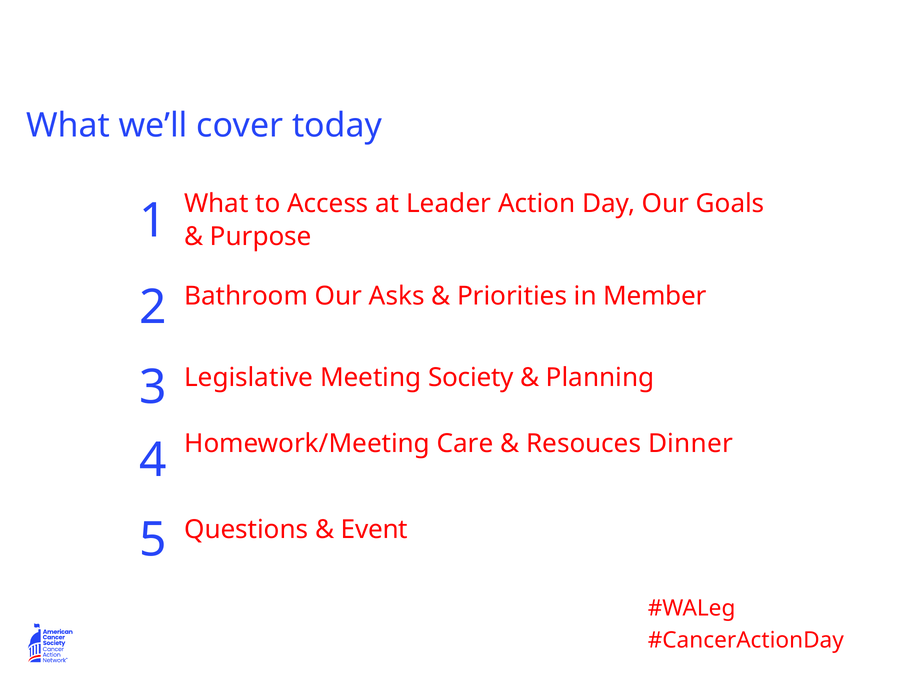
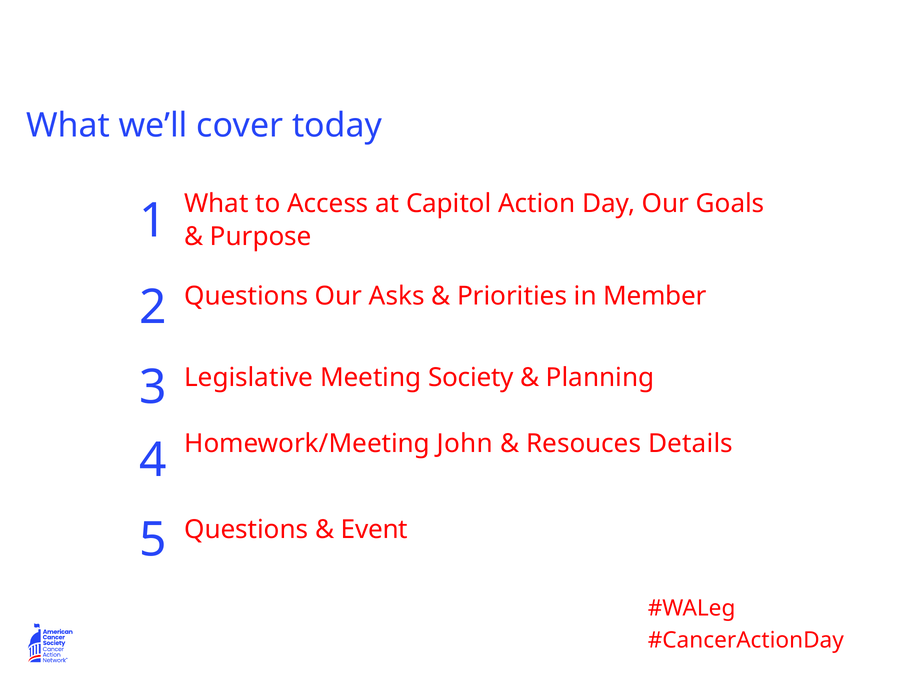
Leader: Leader -> Capitol
Bathroom at (246, 296): Bathroom -> Questions
Care: Care -> John
Dinner: Dinner -> Details
